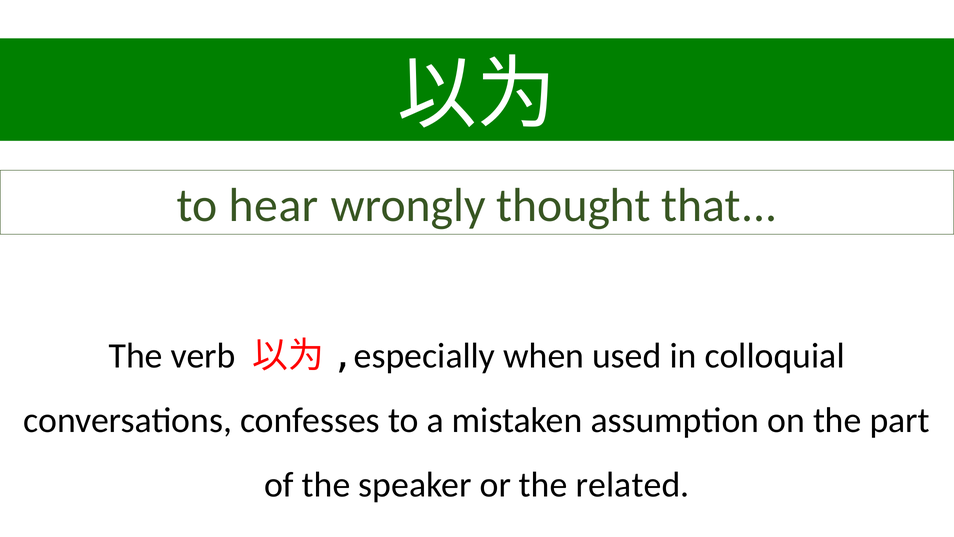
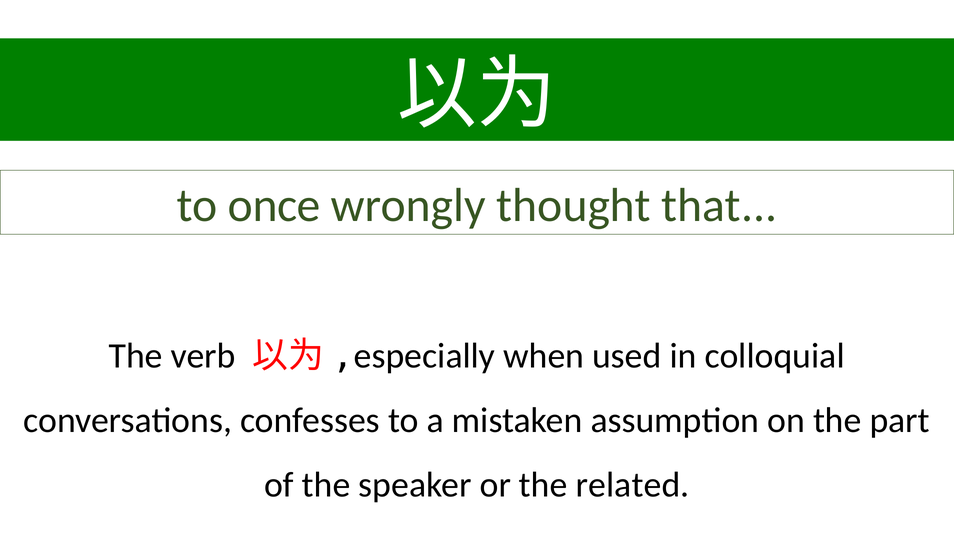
hear: hear -> once
